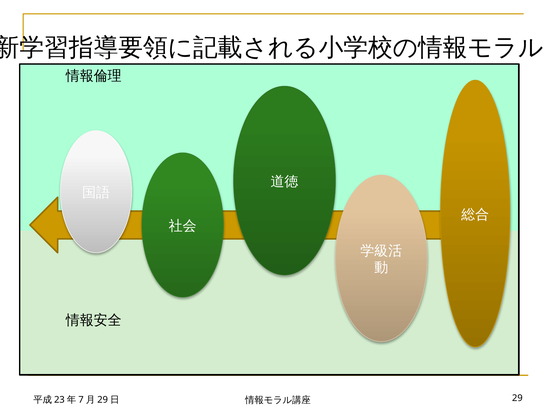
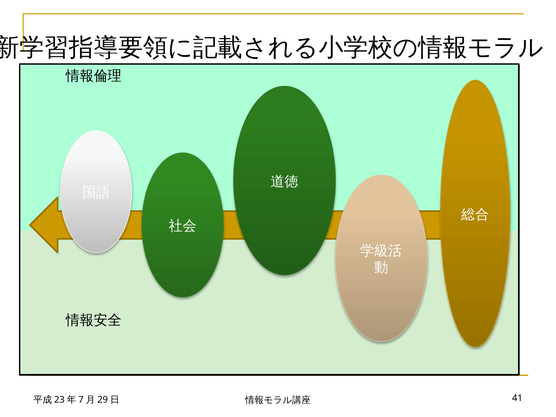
29: 29 -> 41
